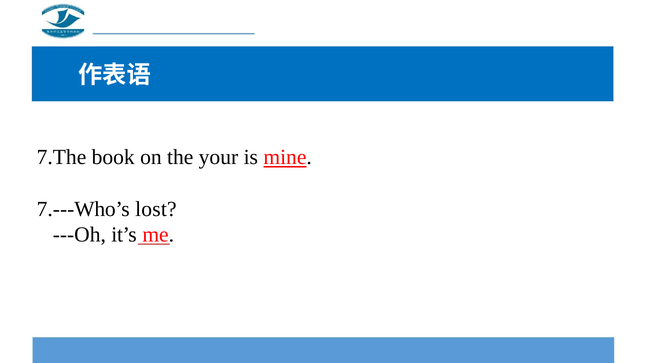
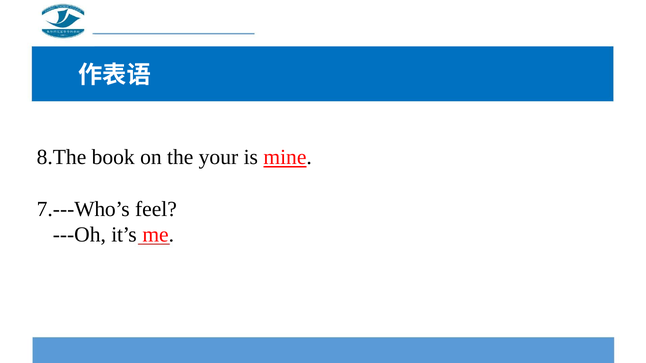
7.The: 7.The -> 8.The
lost: lost -> feel
